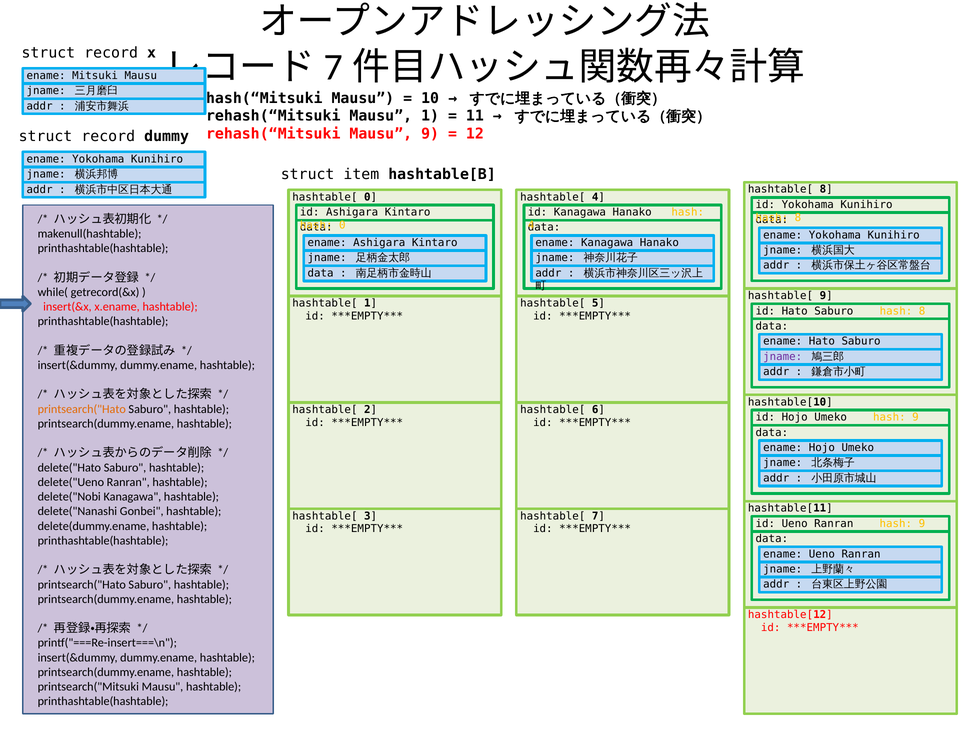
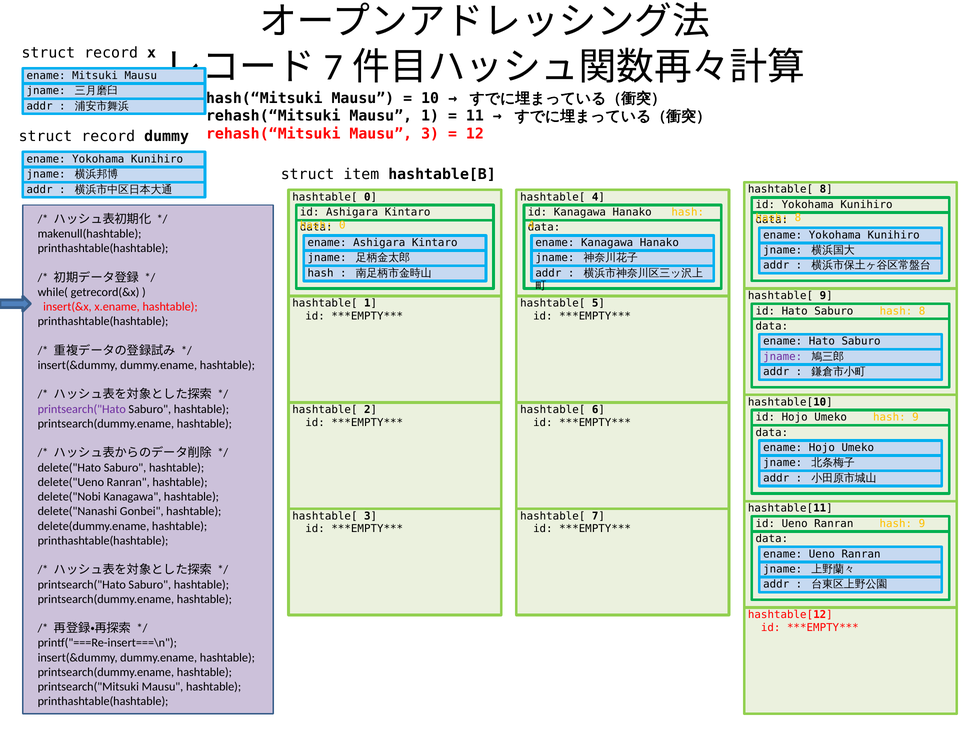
Mausu 9: 9 -> 3
data at (321, 273): data -> hash
printsearch("Hato at (82, 409) colour: orange -> purple
